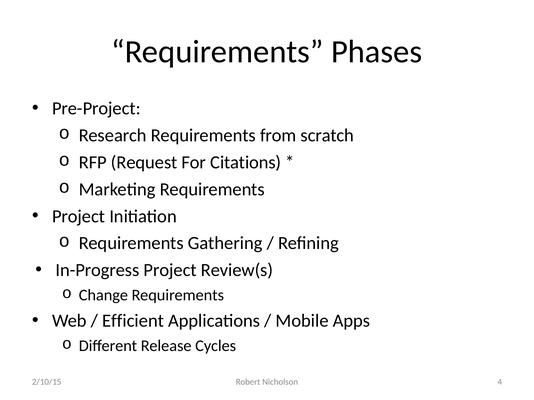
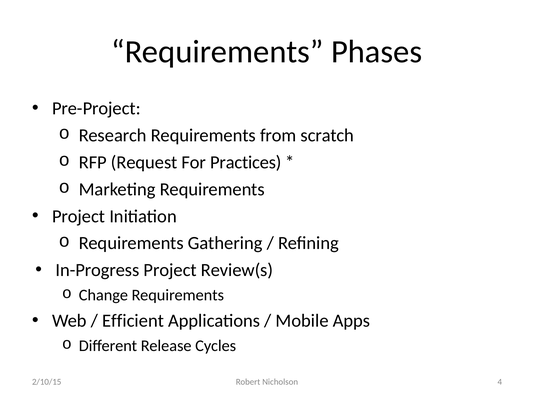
Citations: Citations -> Practices
